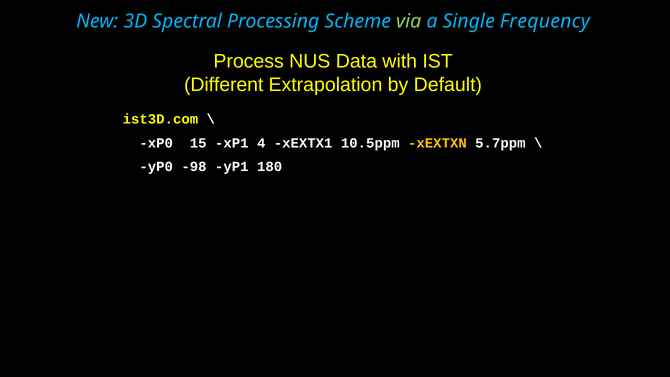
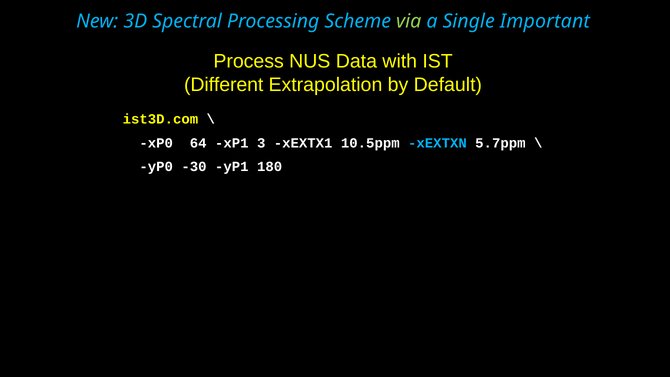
Frequency: Frequency -> Important
15: 15 -> 64
4: 4 -> 3
xEXTXN colour: yellow -> light blue
-98: -98 -> -30
